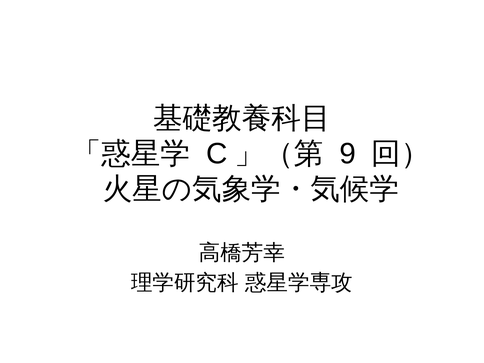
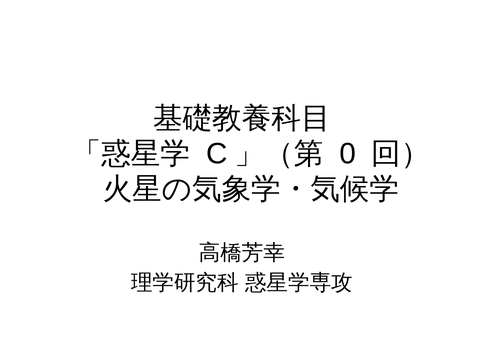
9: 9 -> 0
